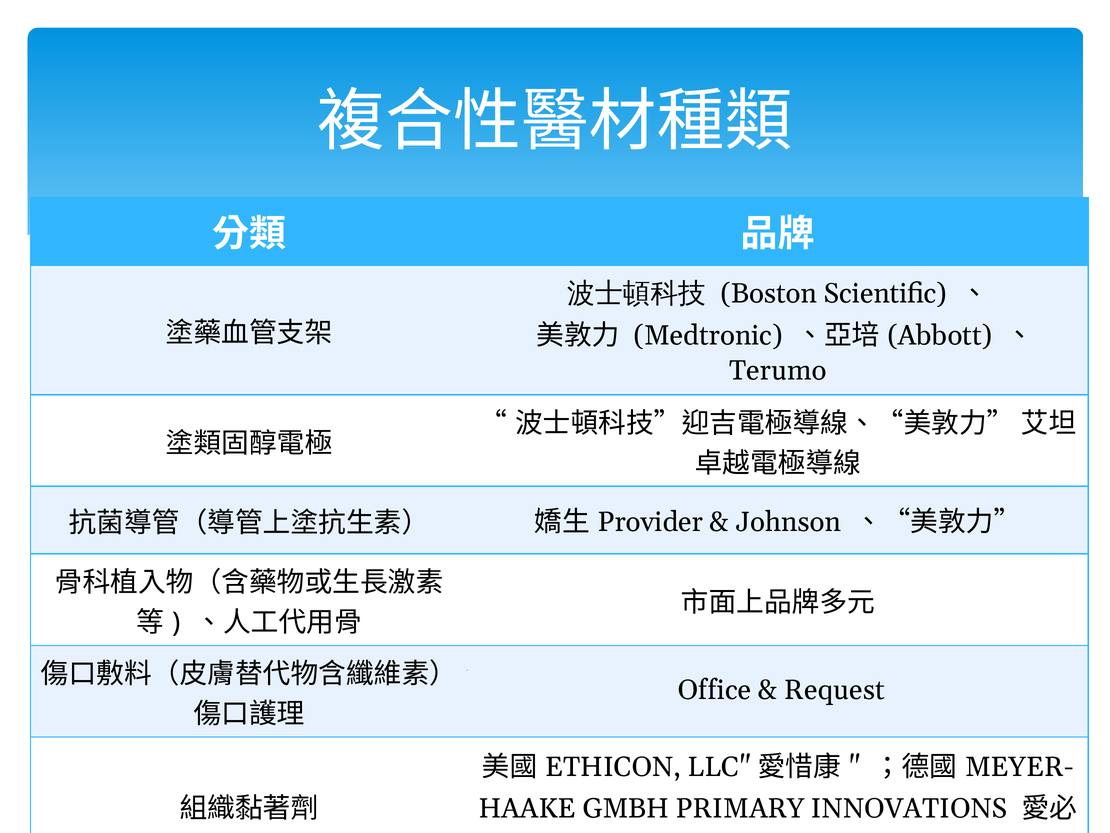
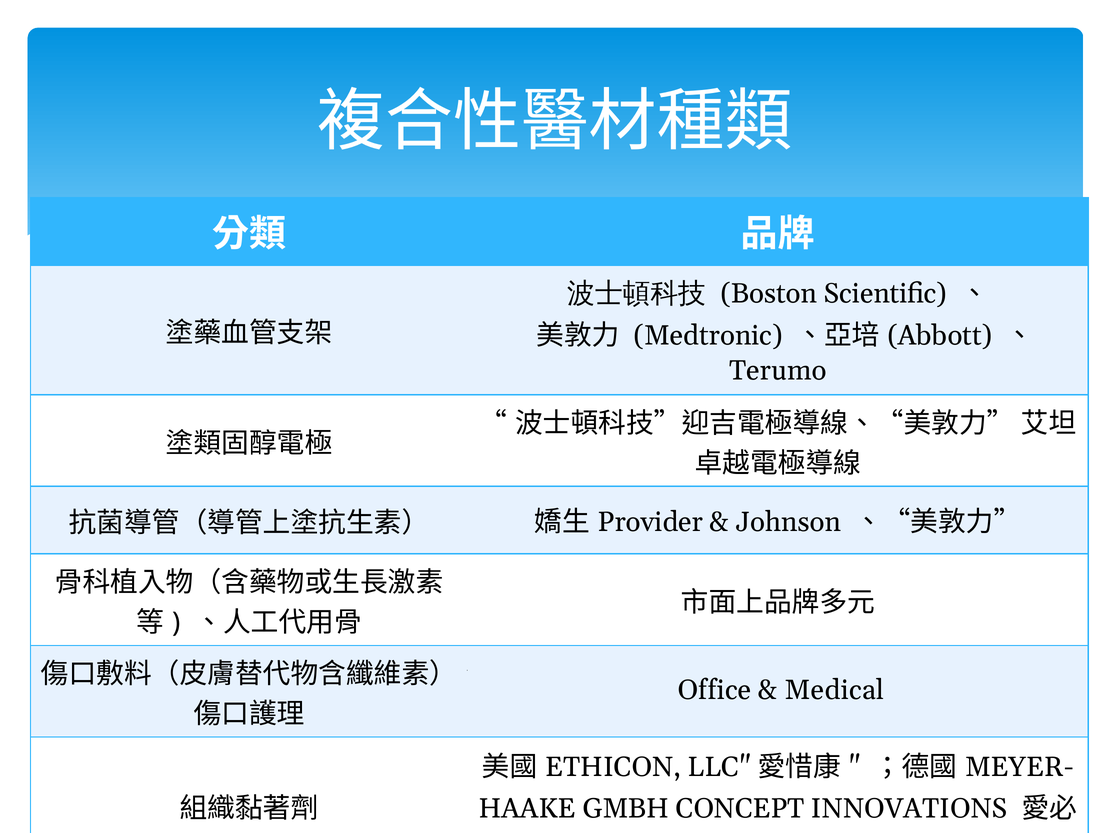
Request: Request -> Medical
PRIMARY: PRIMARY -> CONCEPT
